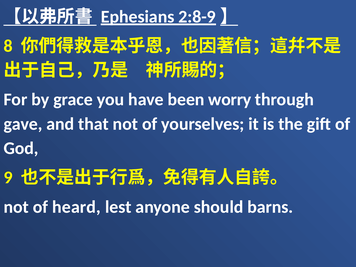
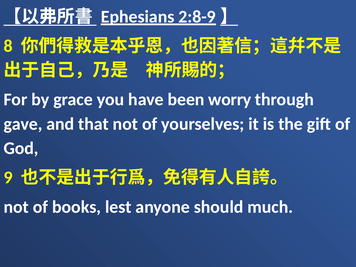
heard: heard -> books
barns: barns -> much
